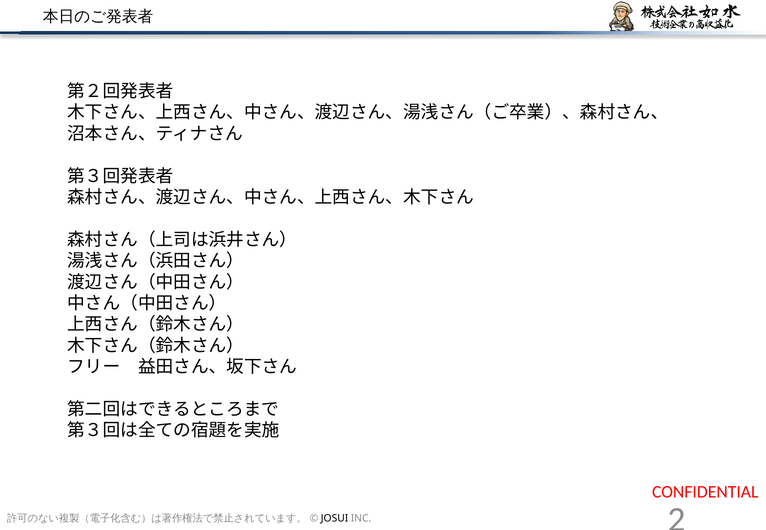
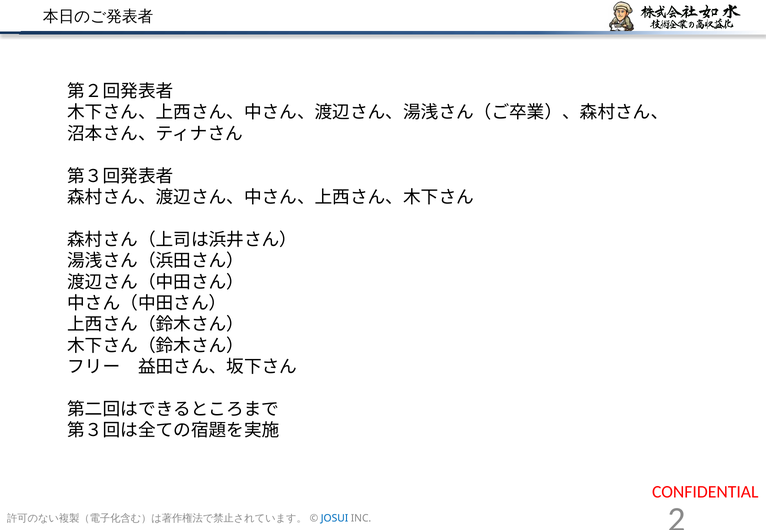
JOSUI colour: black -> blue
